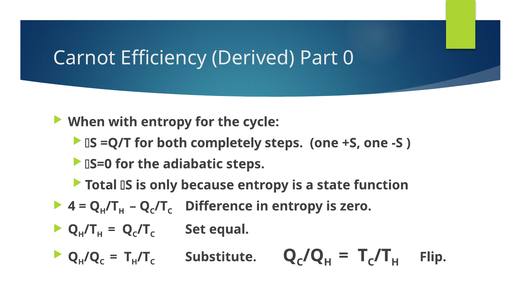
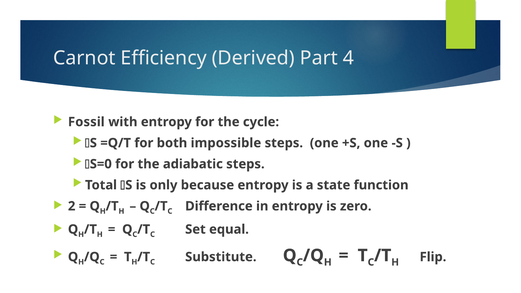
0: 0 -> 4
When: When -> Fossil
completely: completely -> impossible
4: 4 -> 2
